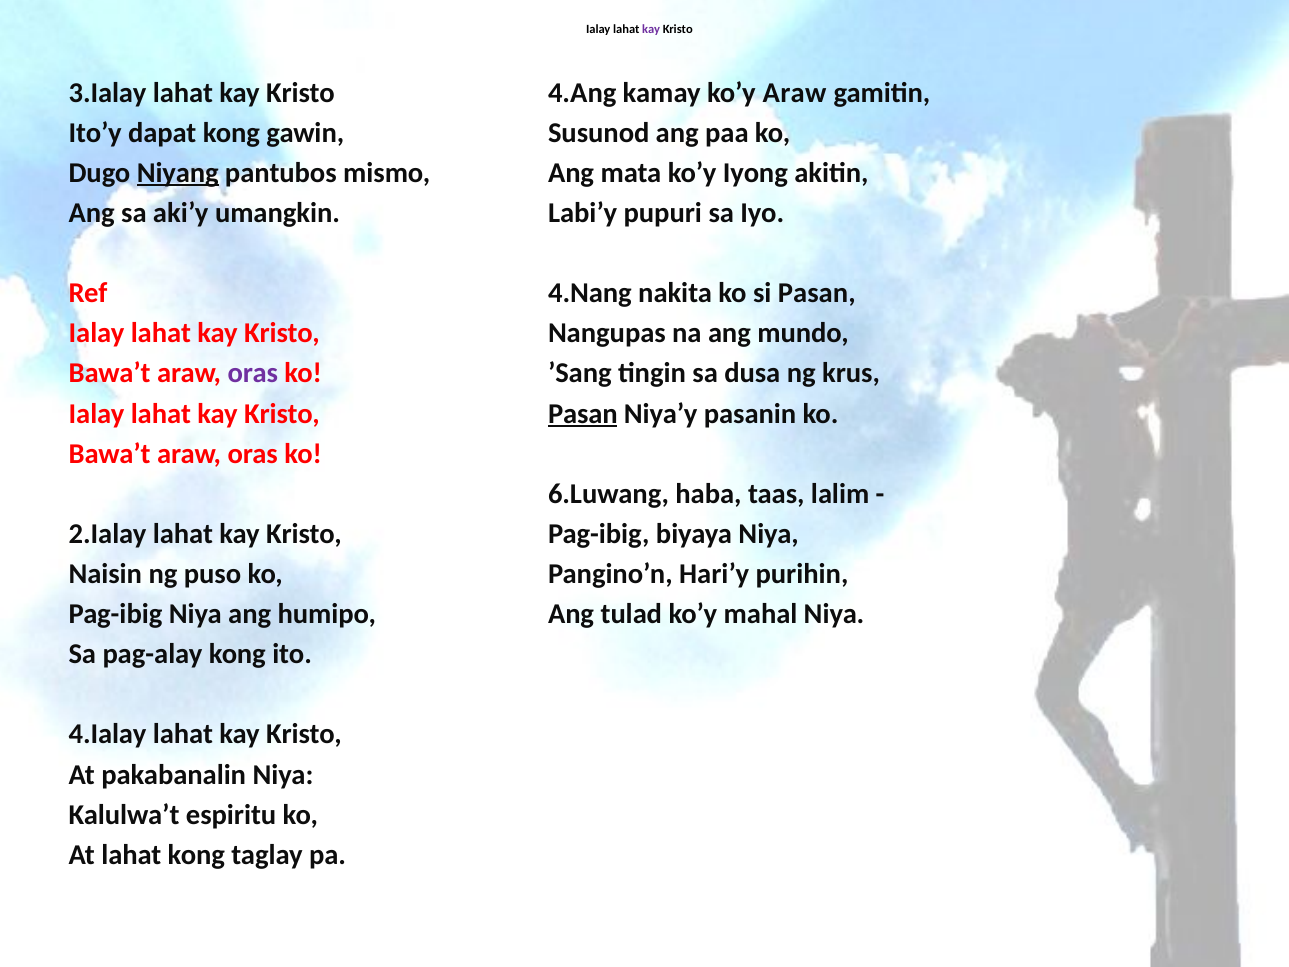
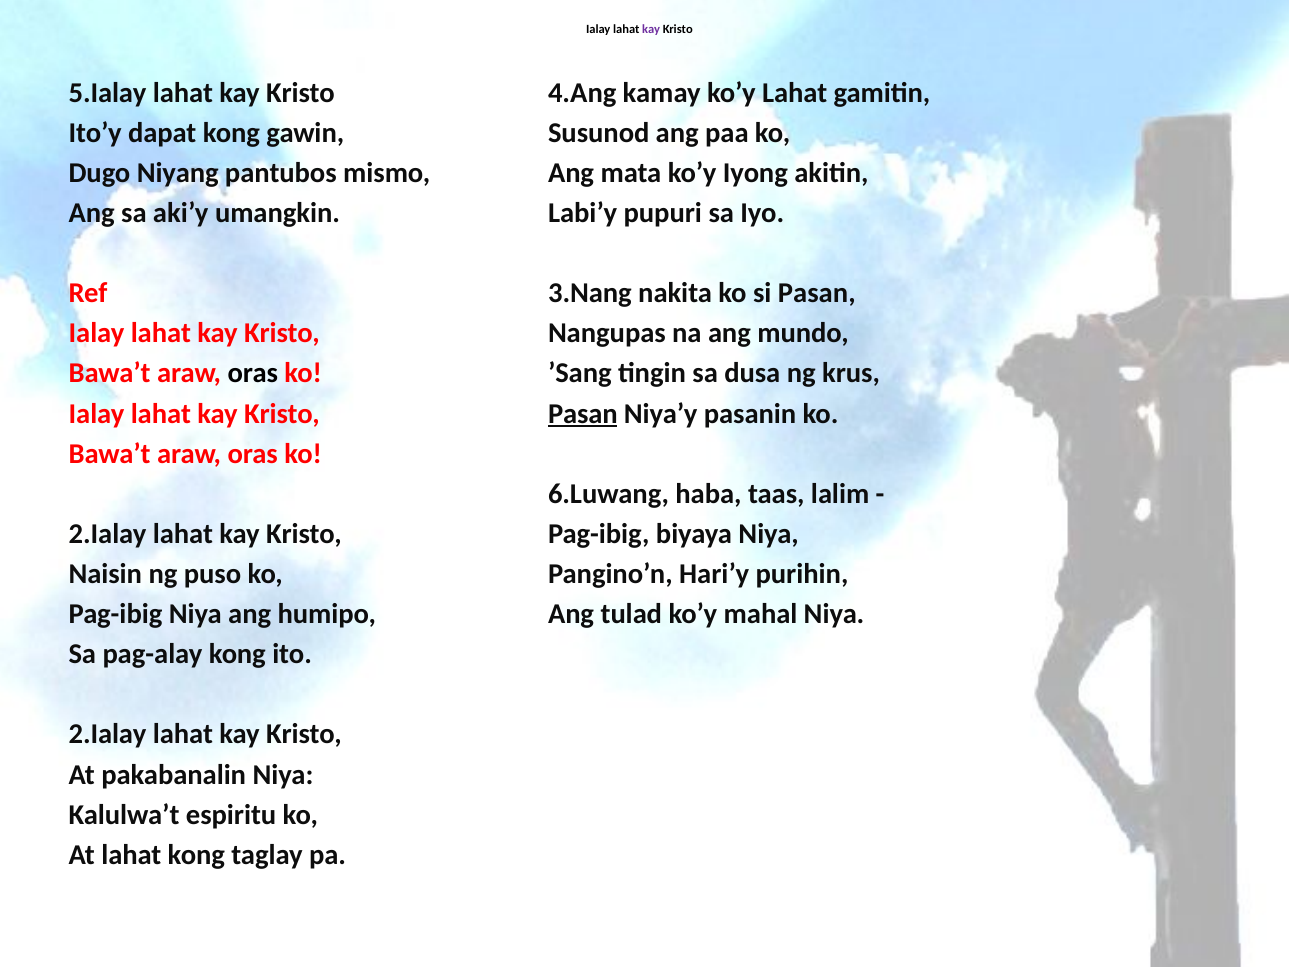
3.Ialay: 3.Ialay -> 5.Ialay
ko’y Araw: Araw -> Lahat
Niyang underline: present -> none
4.Nang: 4.Nang -> 3.Nang
oras at (253, 373) colour: purple -> black
4.Ialay at (108, 734): 4.Ialay -> 2.Ialay
